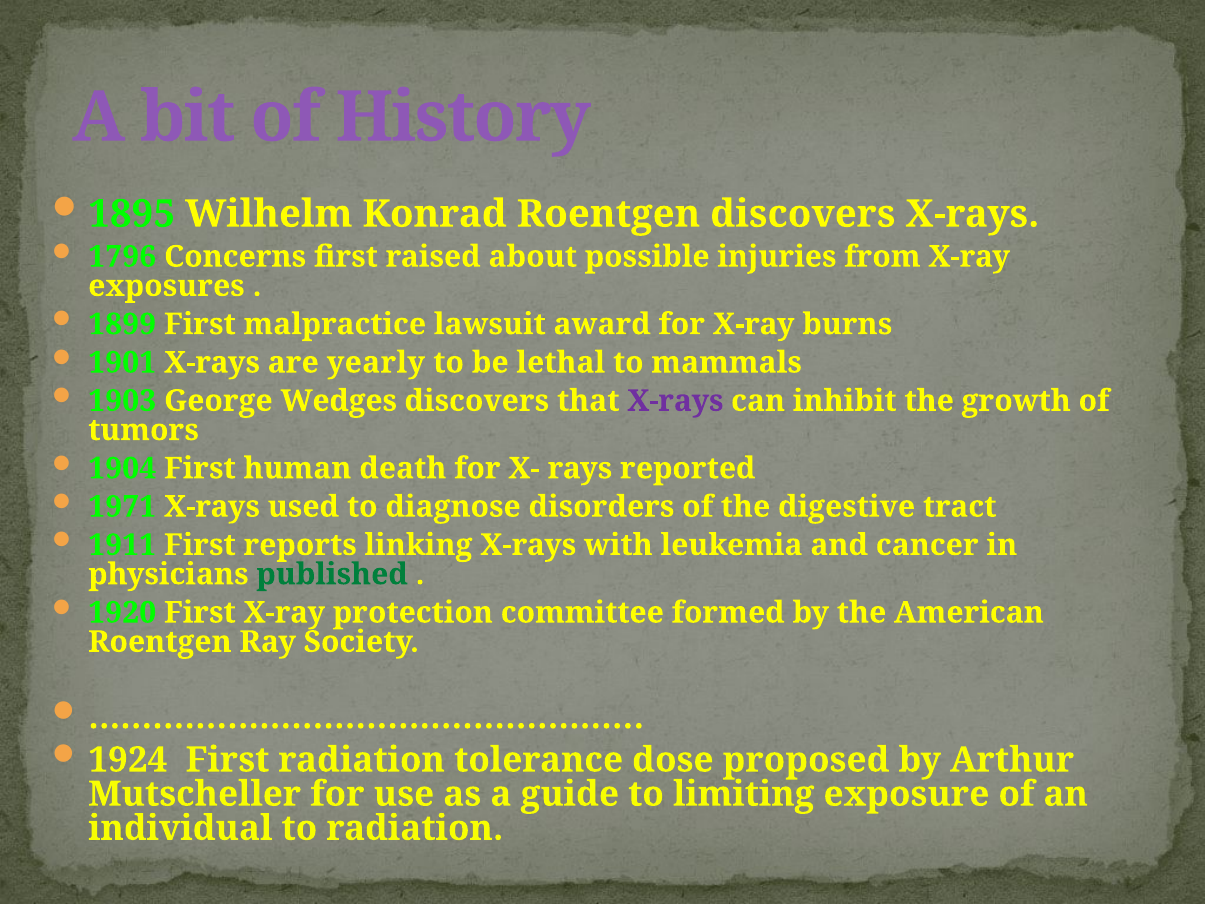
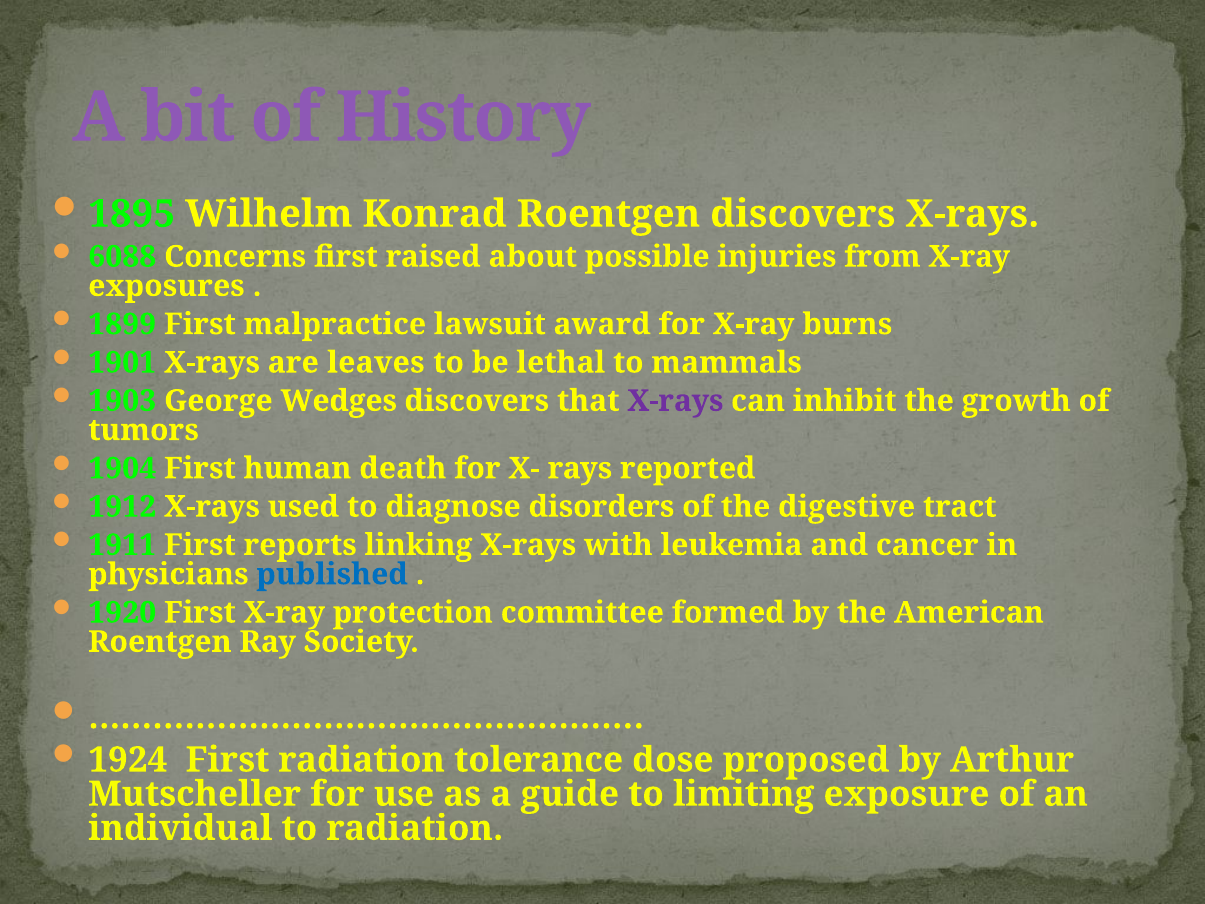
1796: 1796 -> 6088
yearly: yearly -> leaves
1971: 1971 -> 1912
published colour: green -> blue
